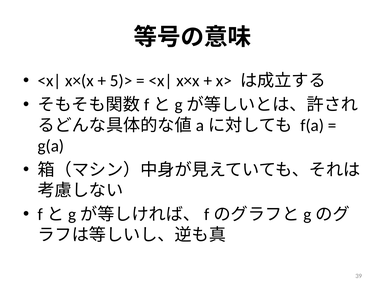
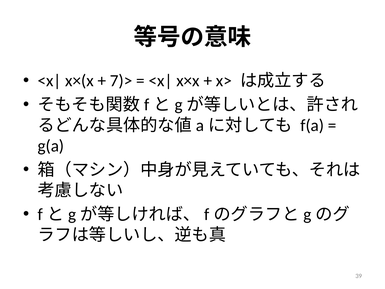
5)>: 5)> -> 7)>
